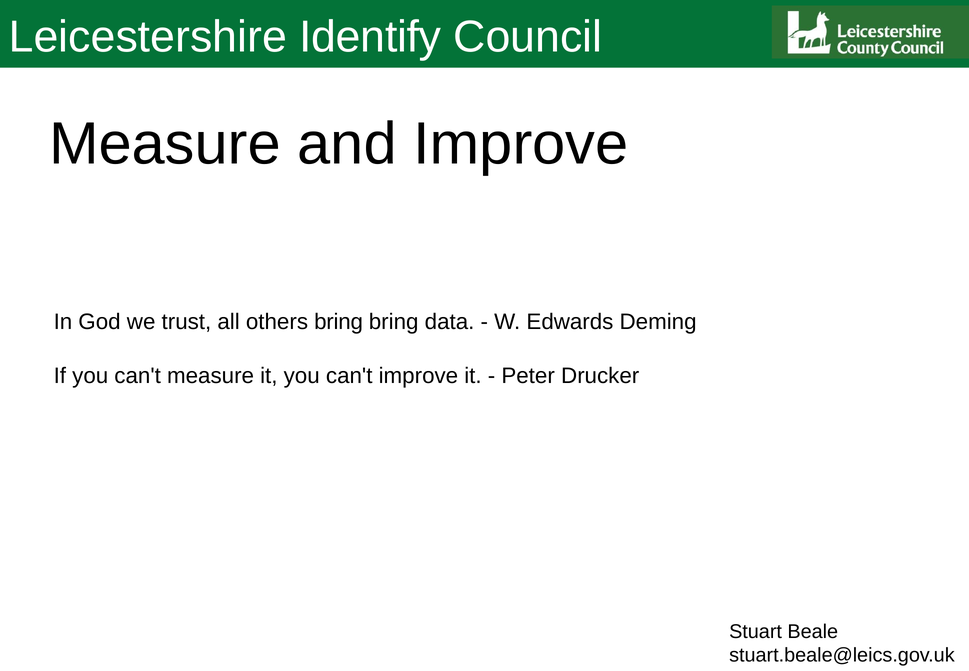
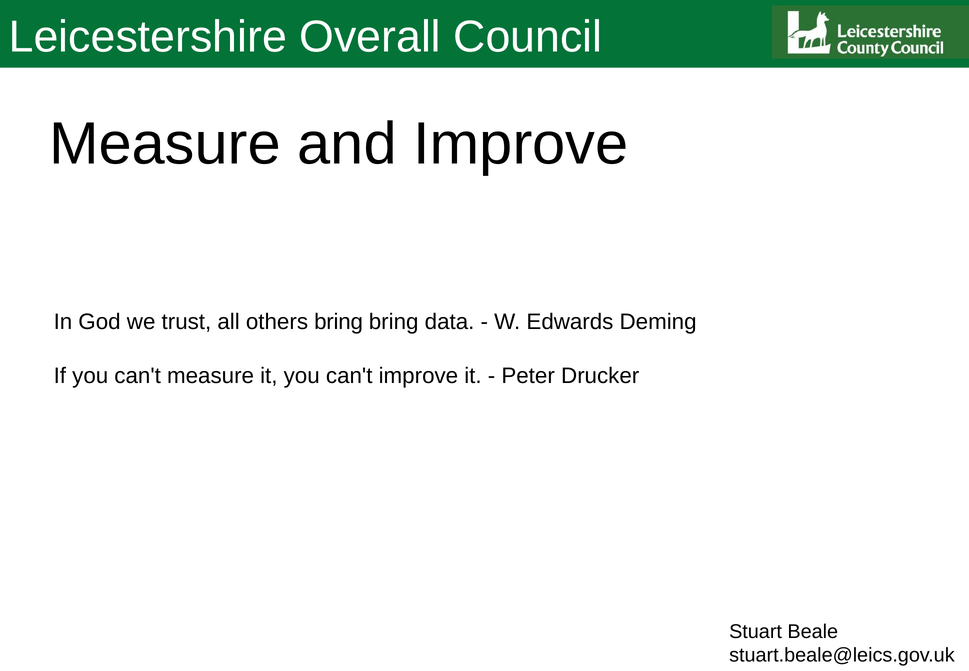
Identify: Identify -> Overall
